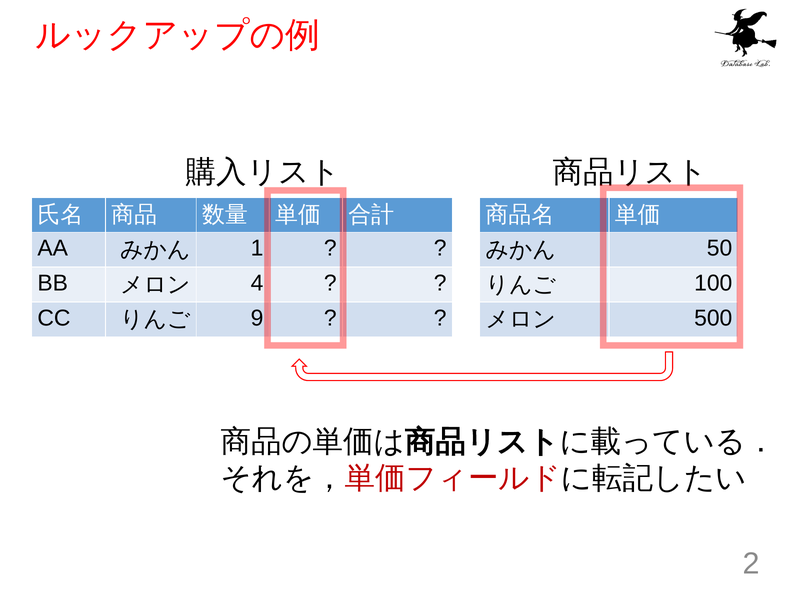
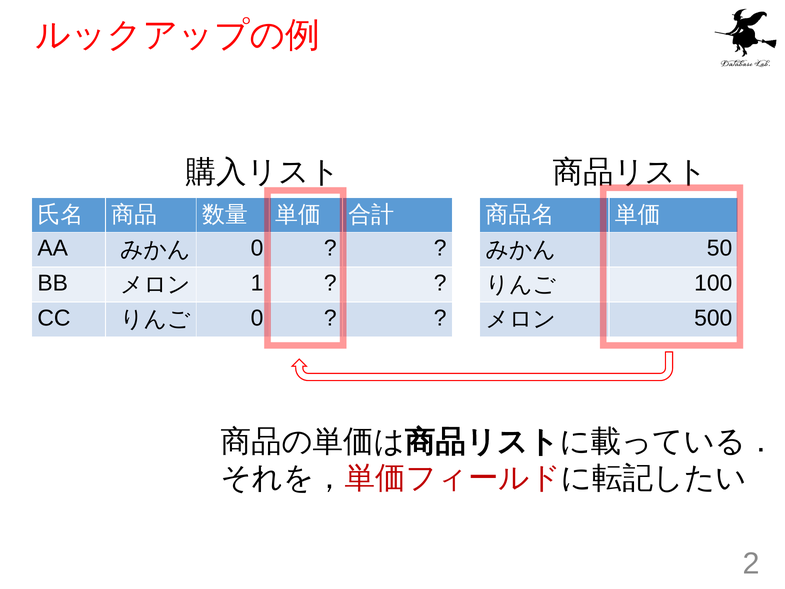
1 at (257, 248): 1 -> 0
4: 4 -> 1
9 at (257, 318): 9 -> 0
